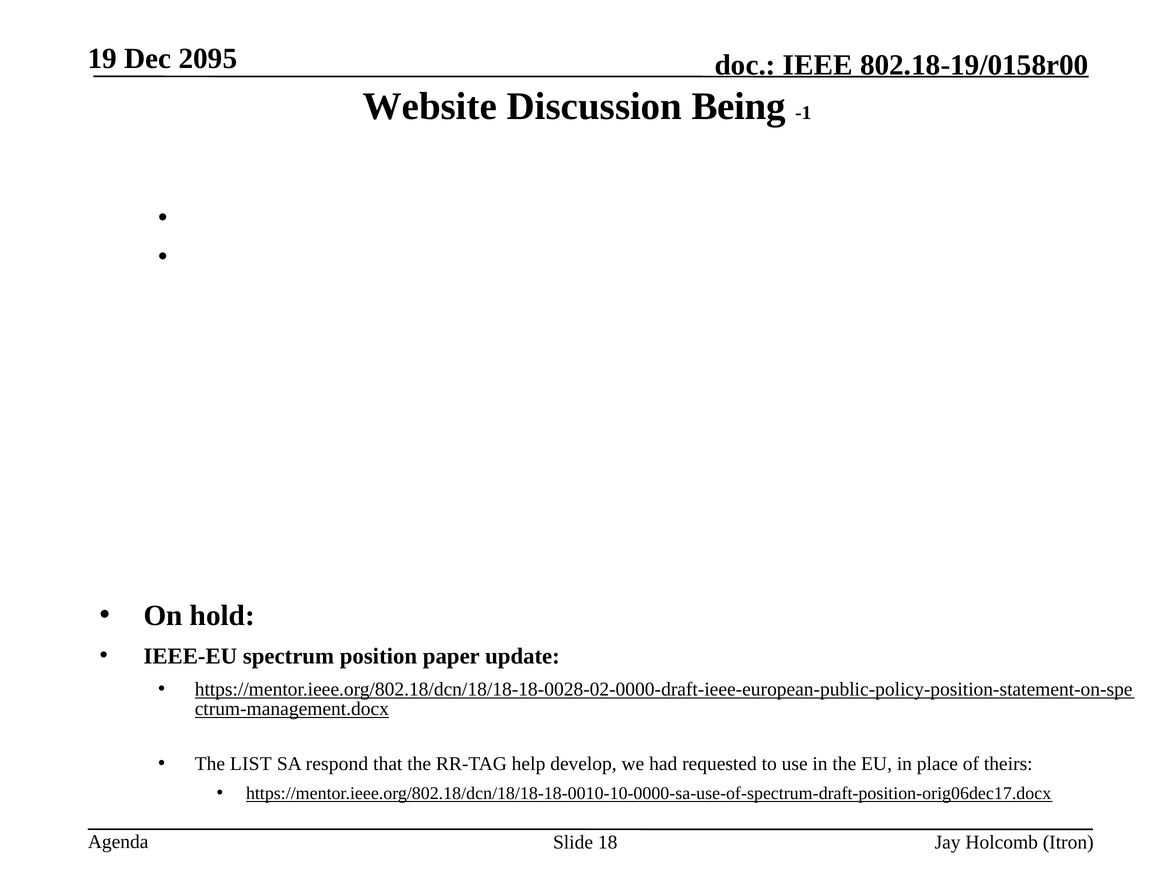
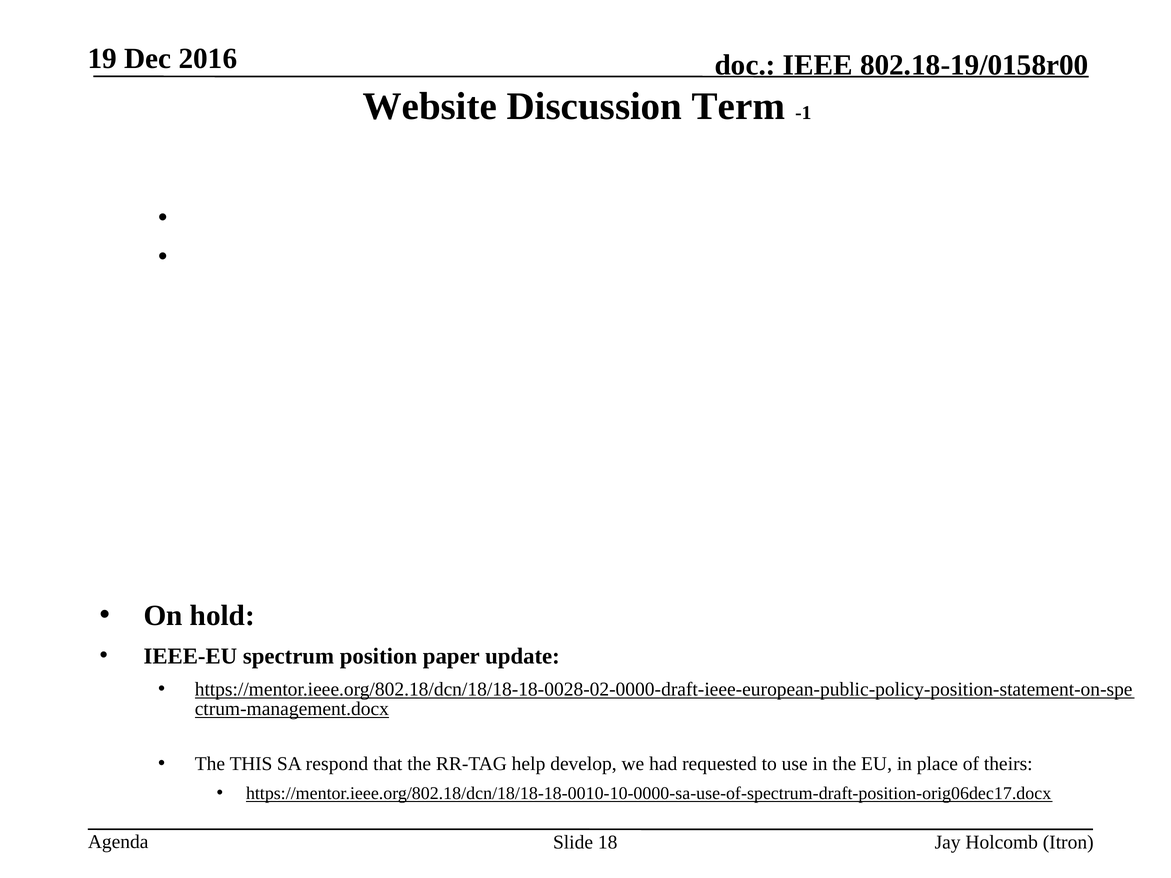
2095: 2095 -> 2016
Being: Being -> Term
LIST: LIST -> THIS
